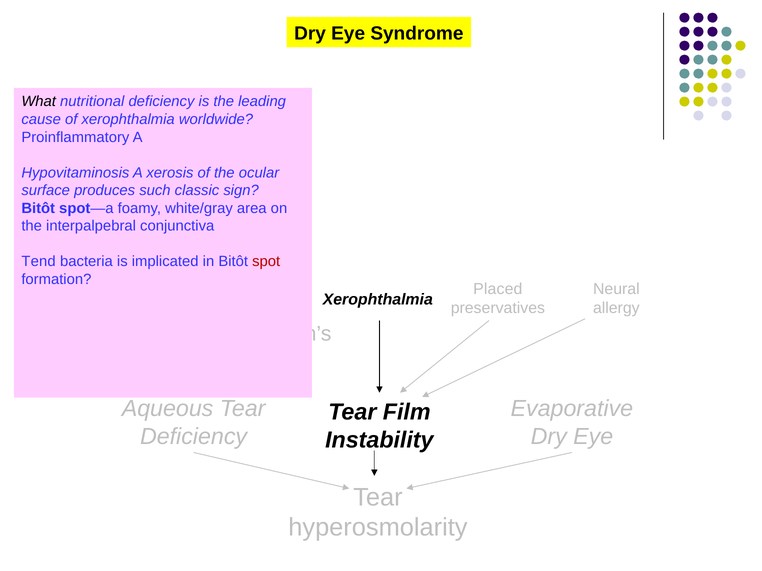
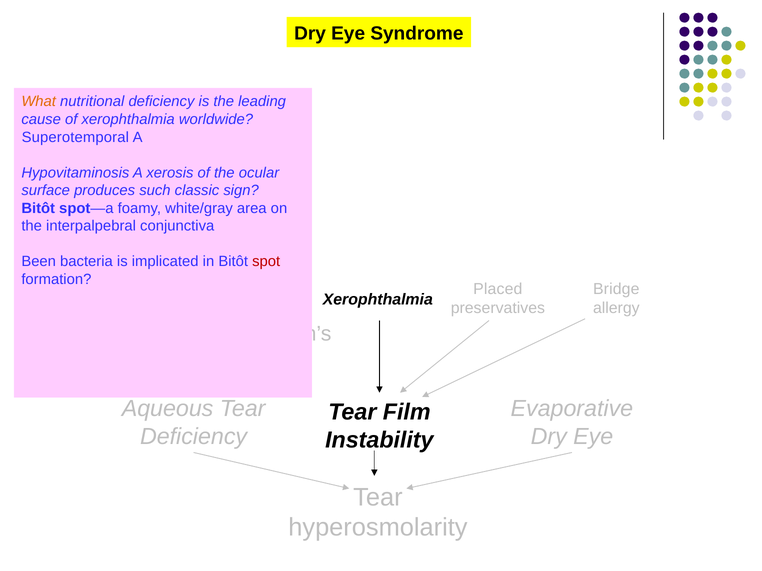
What at (39, 102) colour: black -> orange
Proinflammatory: Proinflammatory -> Superotemporal
Tend: Tend -> Been
Neural: Neural -> Bridge
